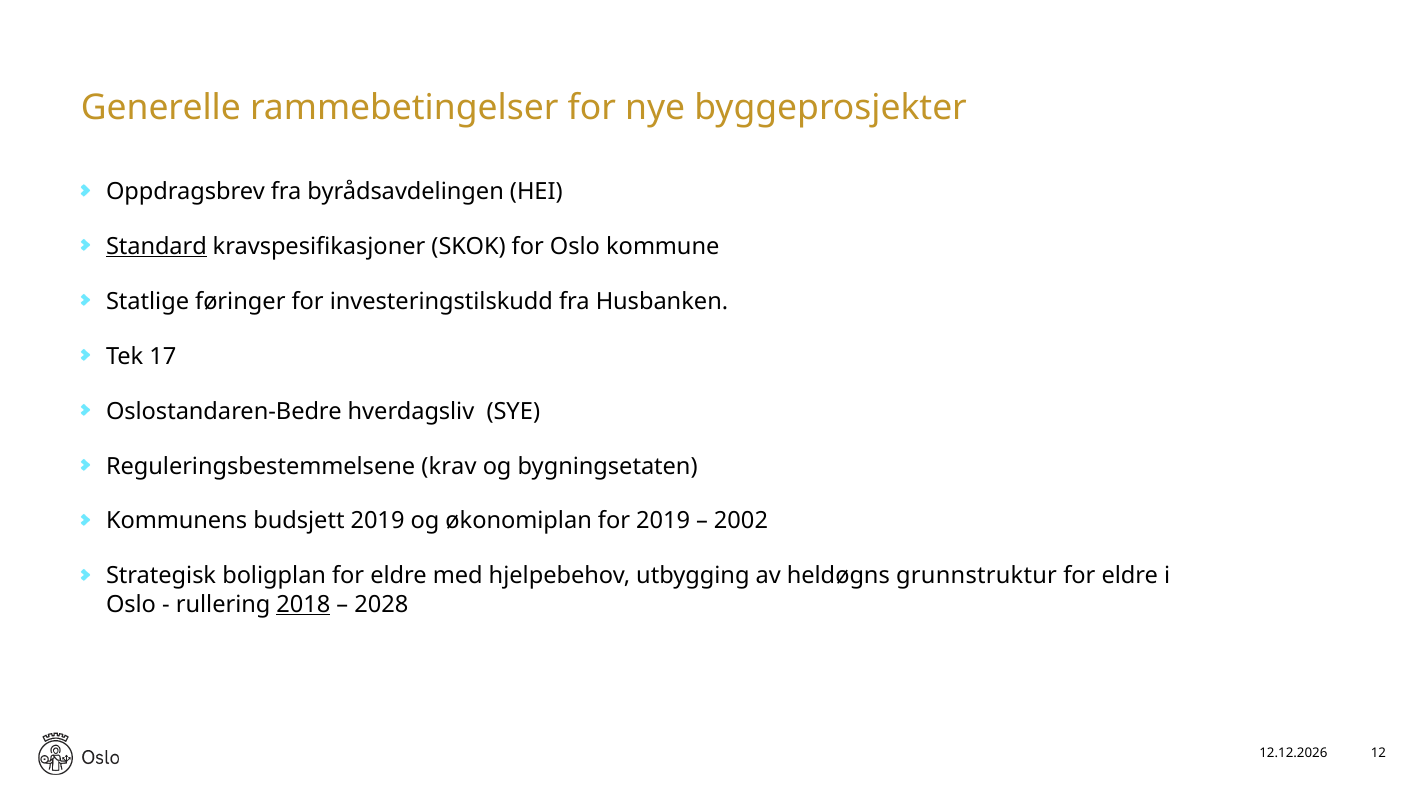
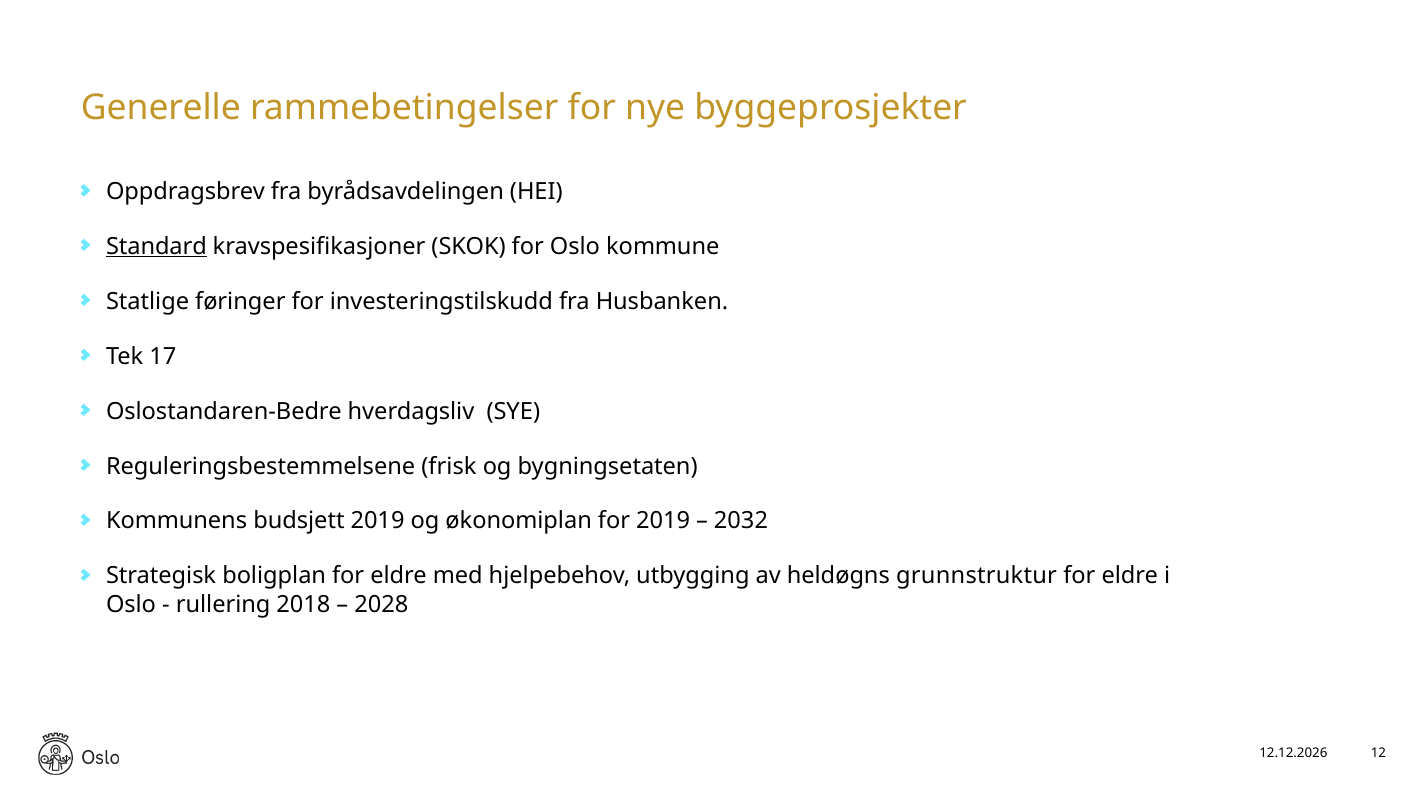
krav: krav -> frisk
2002: 2002 -> 2032
2018 underline: present -> none
